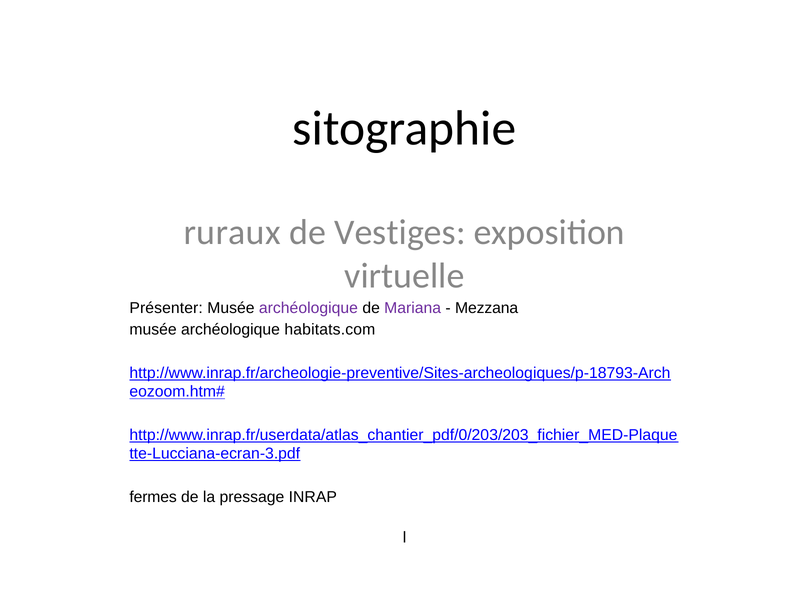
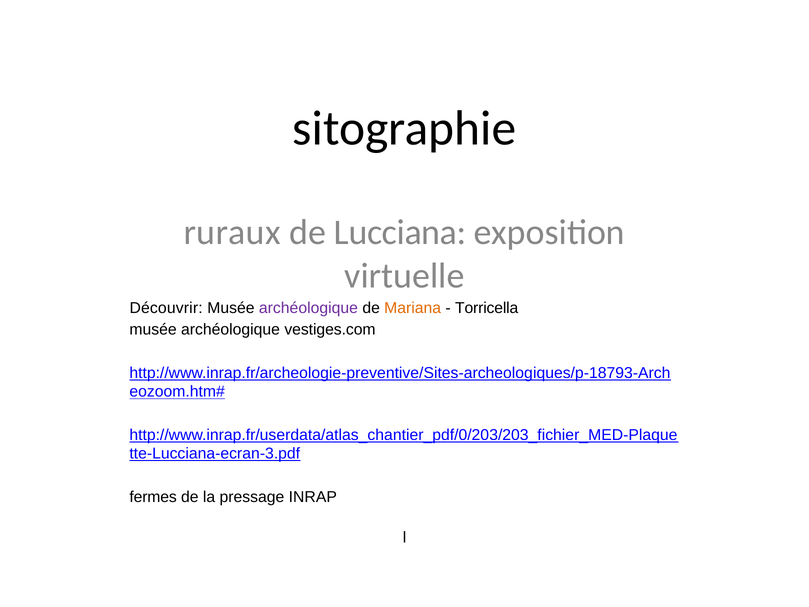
Vestiges: Vestiges -> Lucciana
Présenter: Présenter -> Découvrir
Mariana colour: purple -> orange
Mezzana: Mezzana -> Torricella
habitats.com: habitats.com -> vestiges.com
